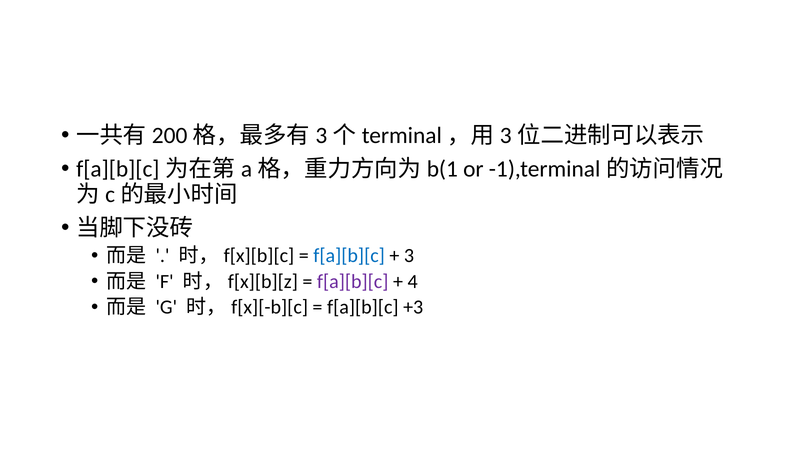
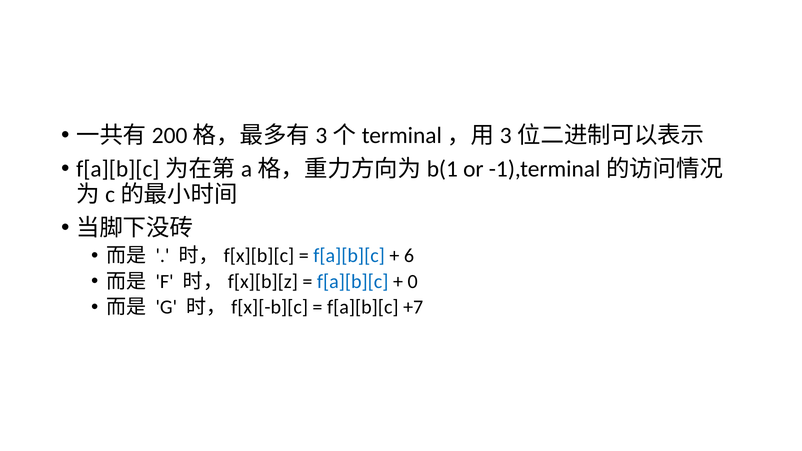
3: 3 -> 6
f[a][b][c at (353, 282) colour: purple -> blue
4: 4 -> 0
+3: +3 -> +7
